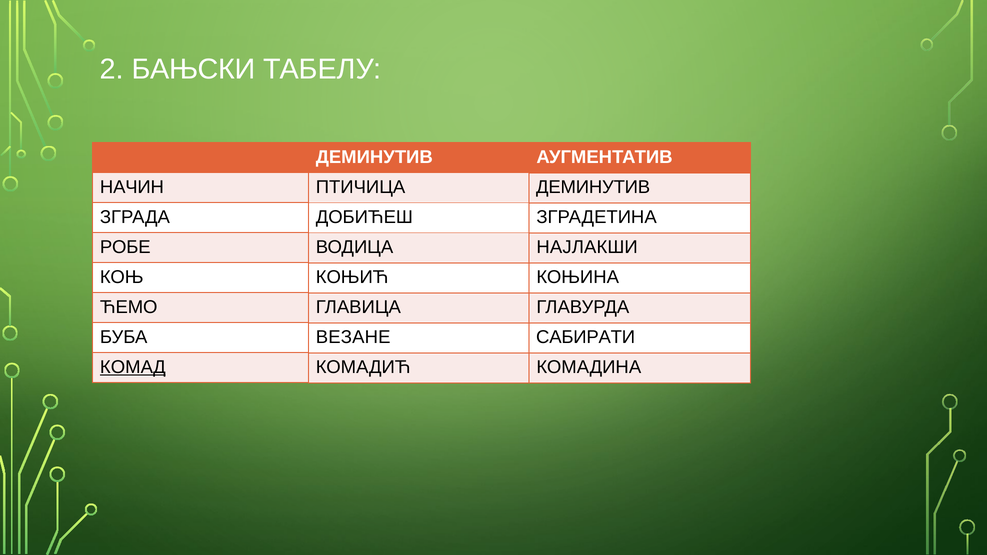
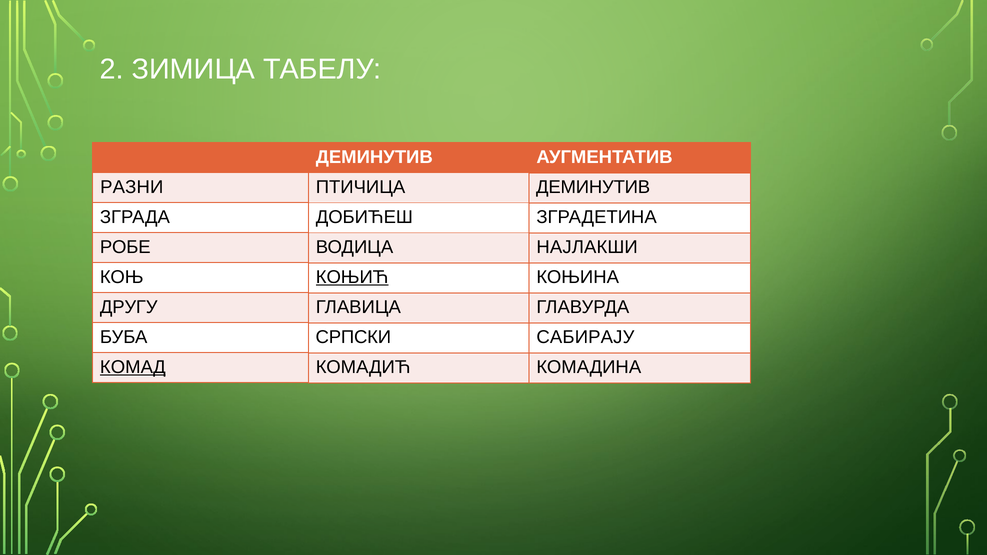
БАЊСКИ: БАЊСКИ -> ЗИМИЦА
НАЧИН: НАЧИН -> РАЗНИ
КОЊИЋ underline: none -> present
ЋЕМО: ЋЕМО -> ДРУГУ
ВЕЗАНЕ: ВЕЗАНЕ -> СРПСКИ
САБИРАТИ: САБИРАТИ -> САБИРАЈУ
